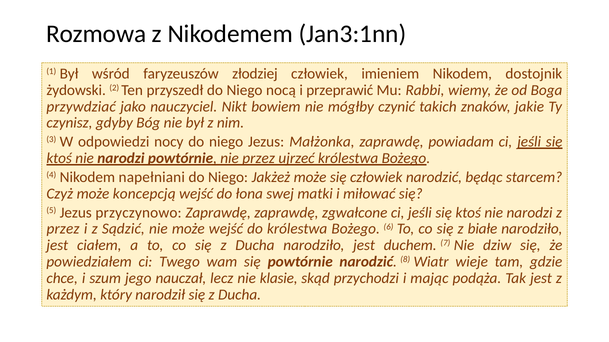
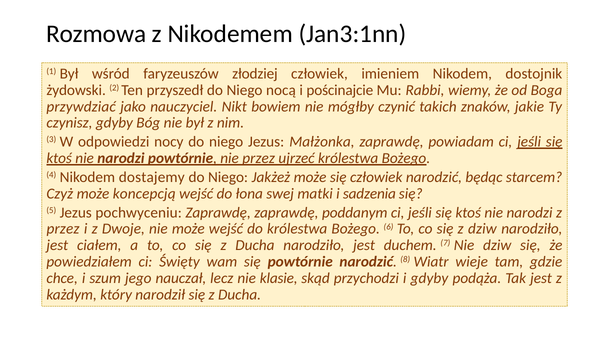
przeprawić: przeprawić -> pościnajcie
napełniani: napełniani -> dostajemy
miłować: miłować -> sadzenia
przyczynowo: przyczynowo -> pochwyceniu
zgwałcone: zgwałcone -> poddanym
Sądzić: Sądzić -> Dwoje
z białe: białe -> dziw
Twego: Twego -> Święty
i mając: mając -> gdyby
